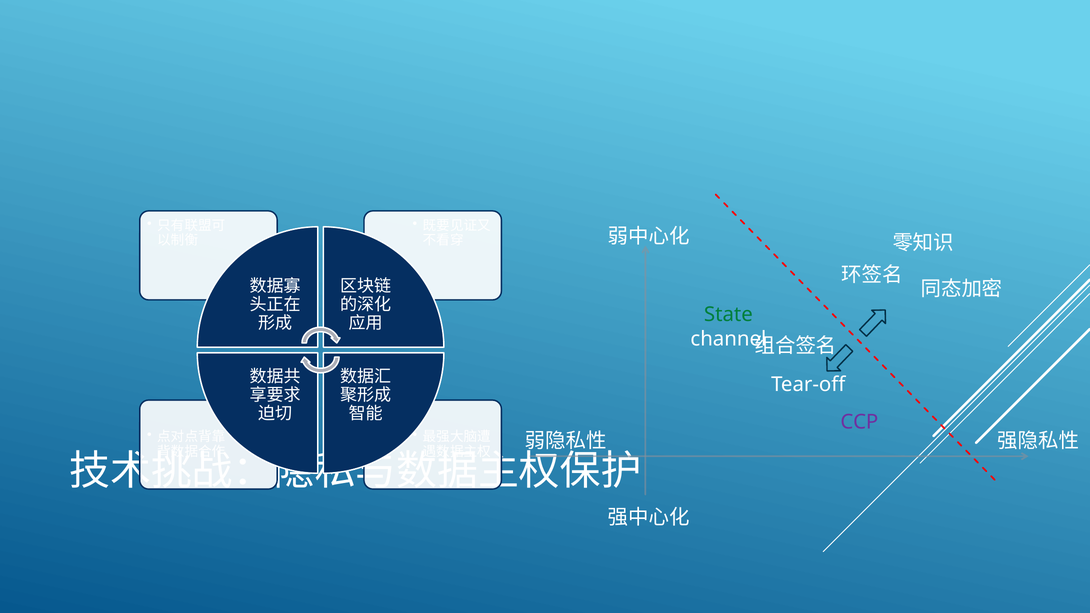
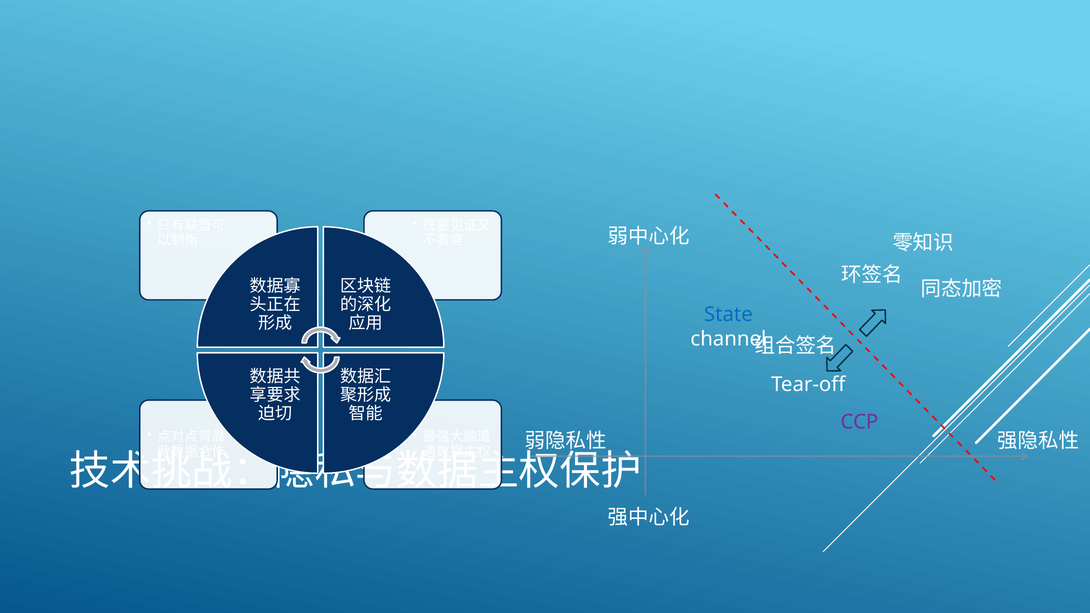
State colour: green -> blue
